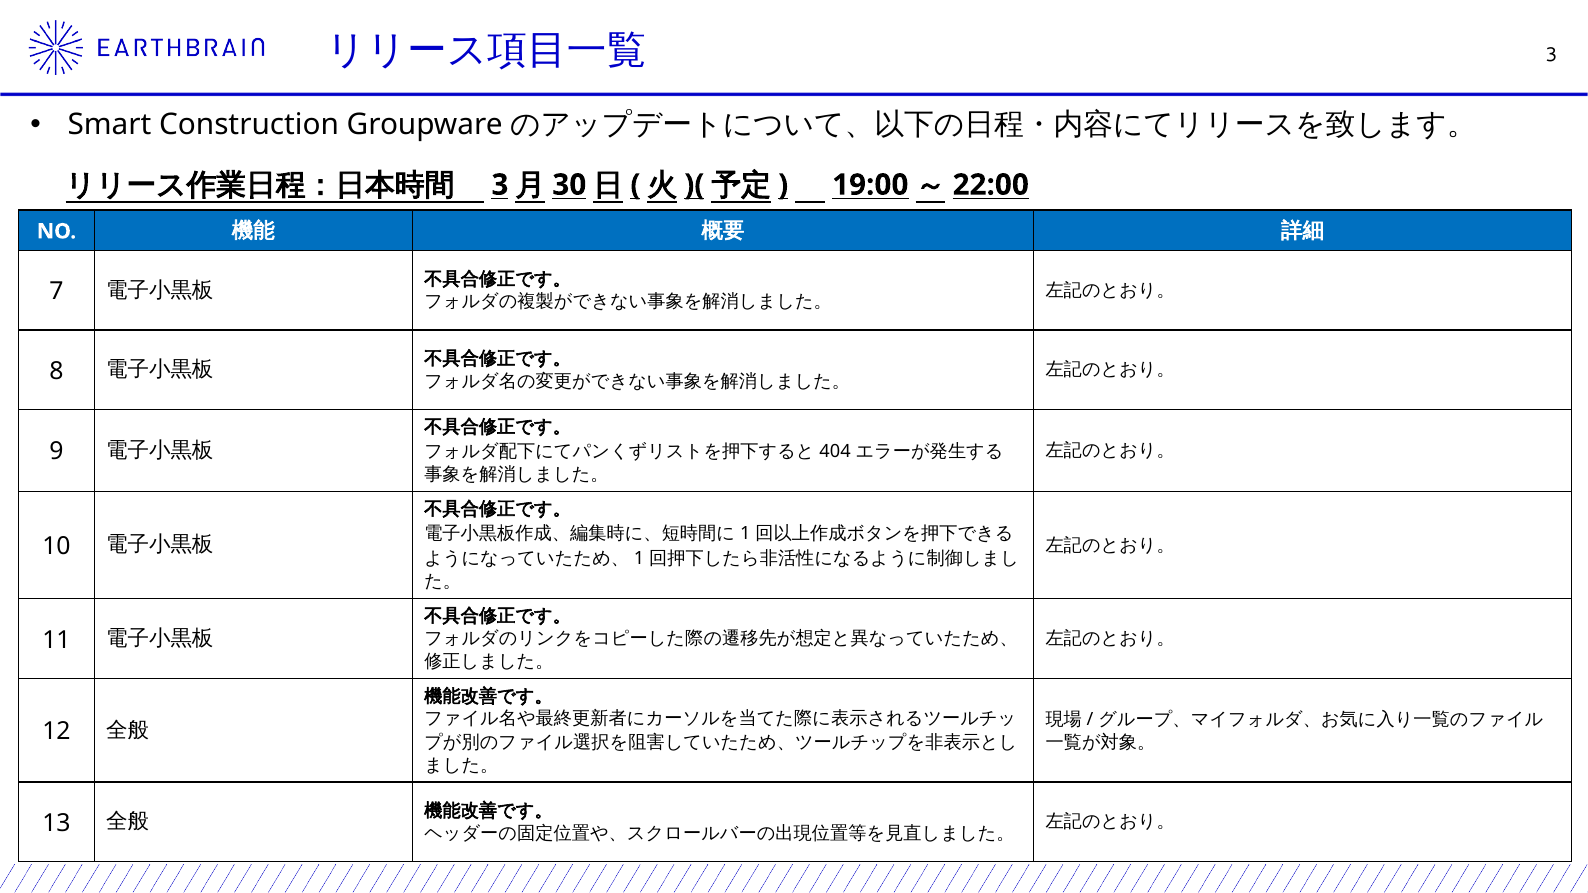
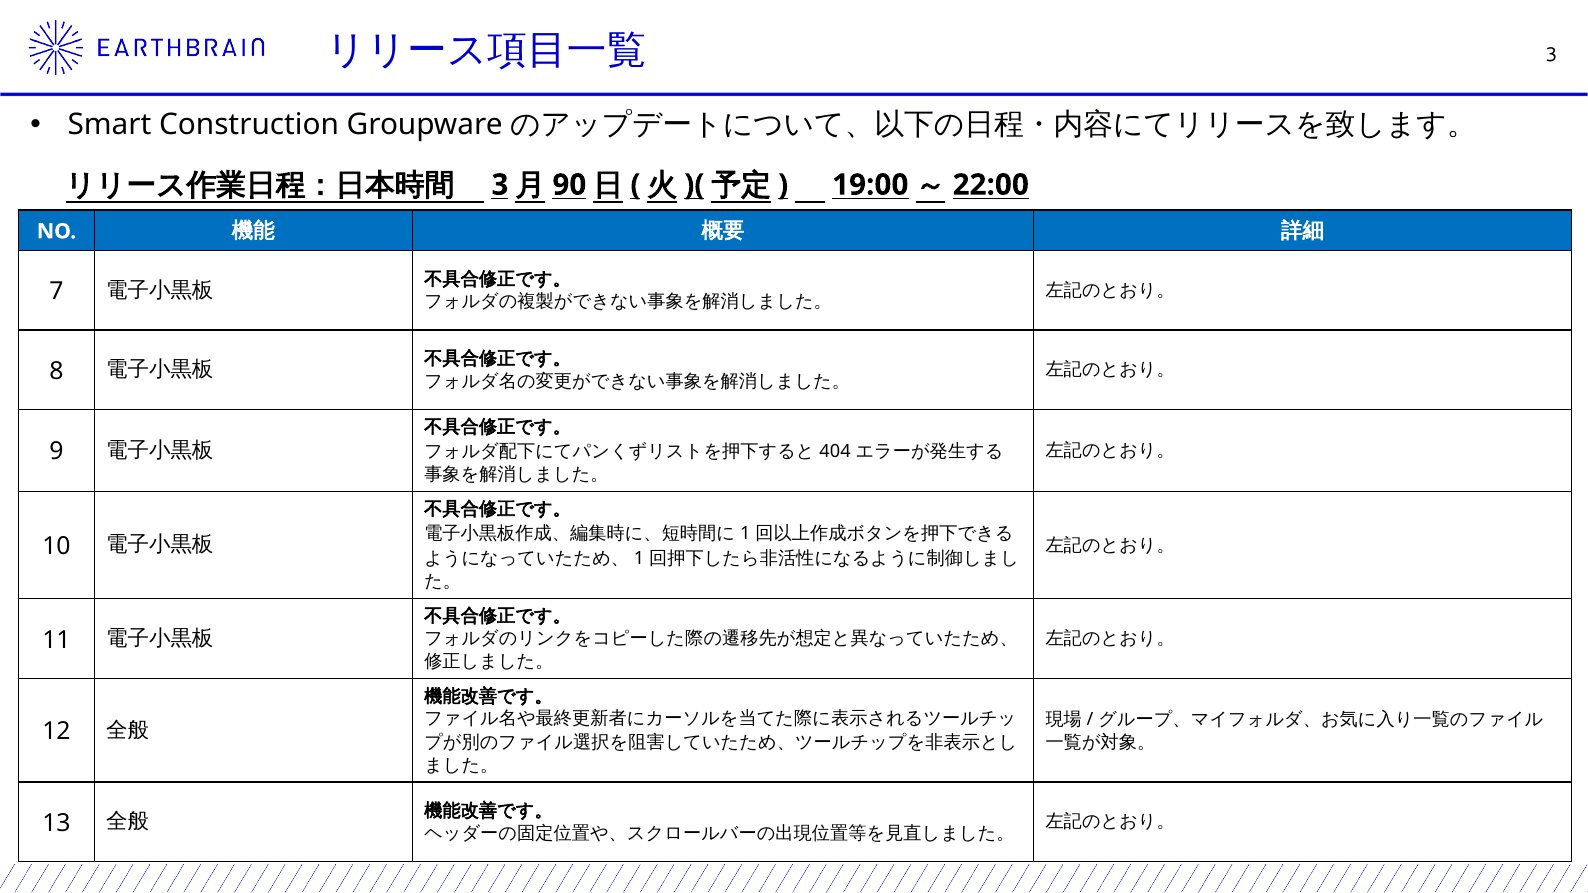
30: 30 -> 90
